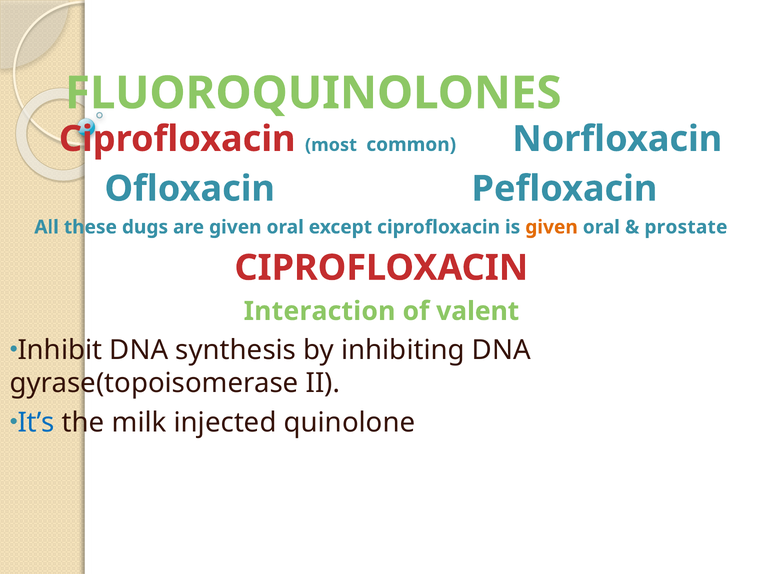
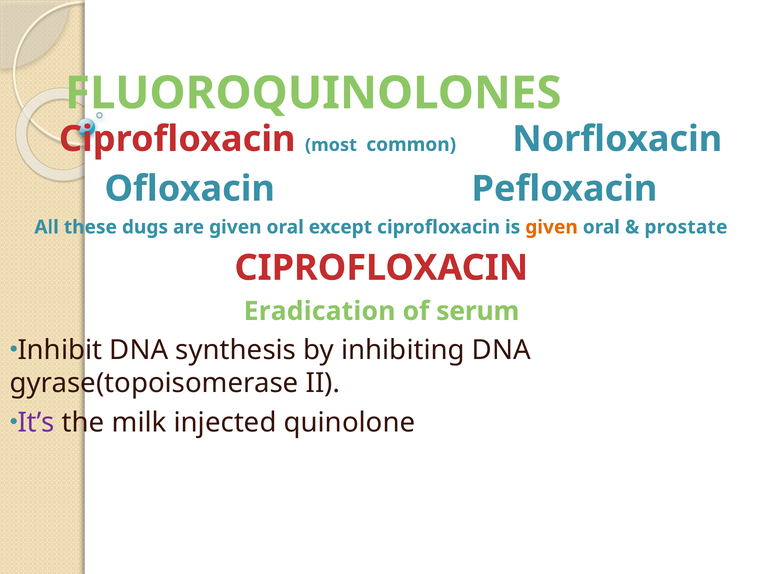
Interaction: Interaction -> Eradication
valent: valent -> serum
It’s colour: blue -> purple
